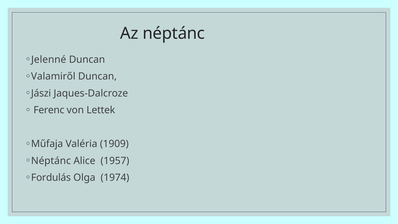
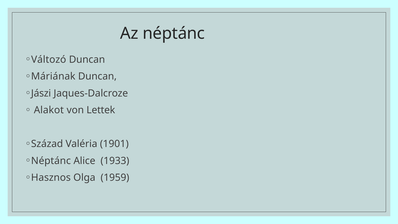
Jelenné: Jelenné -> Változó
Valamiről: Valamiről -> Máriának
Ferenc: Ferenc -> Alakot
Műfaja: Műfaja -> Század
1909: 1909 -> 1901
1957: 1957 -> 1933
Fordulás: Fordulás -> Hasznos
1974: 1974 -> 1959
